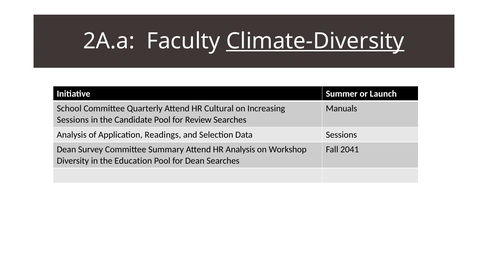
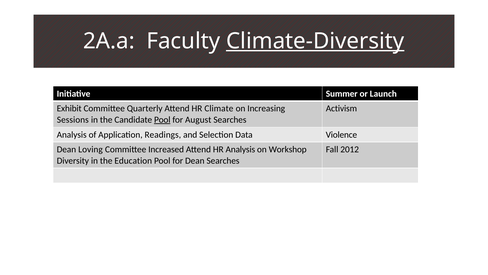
School: School -> Exhibit
Cultural: Cultural -> Climate
Manuals: Manuals -> Activism
Pool at (162, 120) underline: none -> present
Review: Review -> August
Data Sessions: Sessions -> Violence
Survey: Survey -> Loving
Summary: Summary -> Increased
2041: 2041 -> 2012
